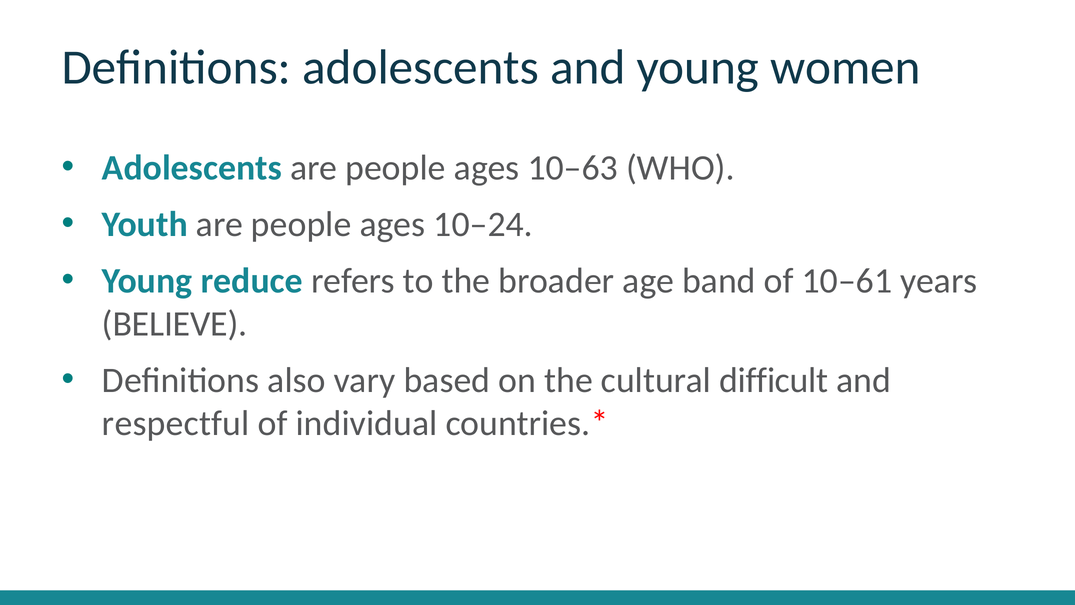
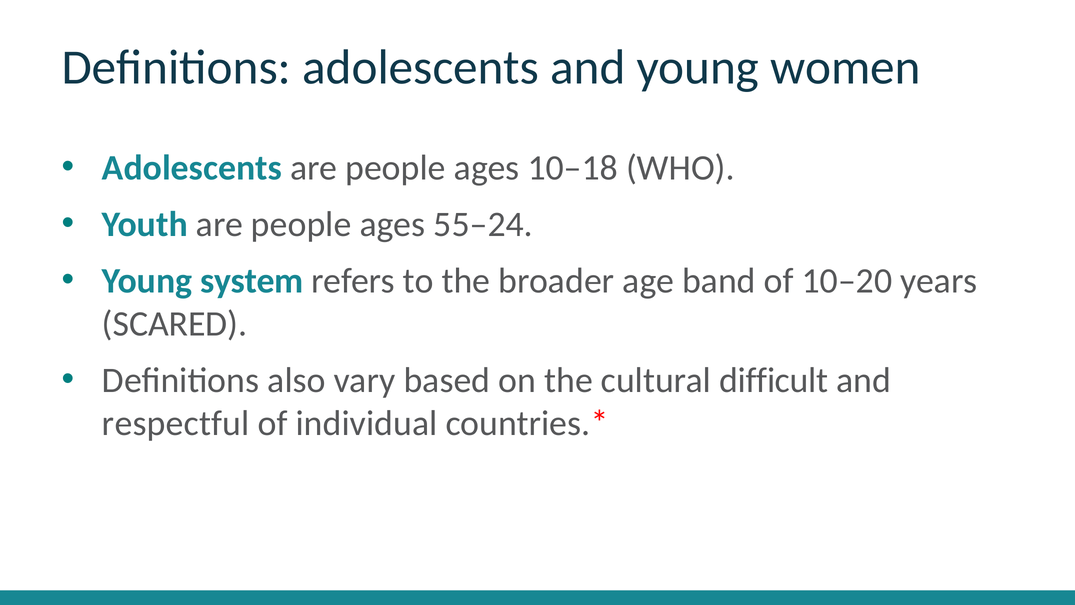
10–63: 10–63 -> 10–18
10–24: 10–24 -> 55–24
reduce: reduce -> system
10–61: 10–61 -> 10–20
BELIEVE: BELIEVE -> SCARED
